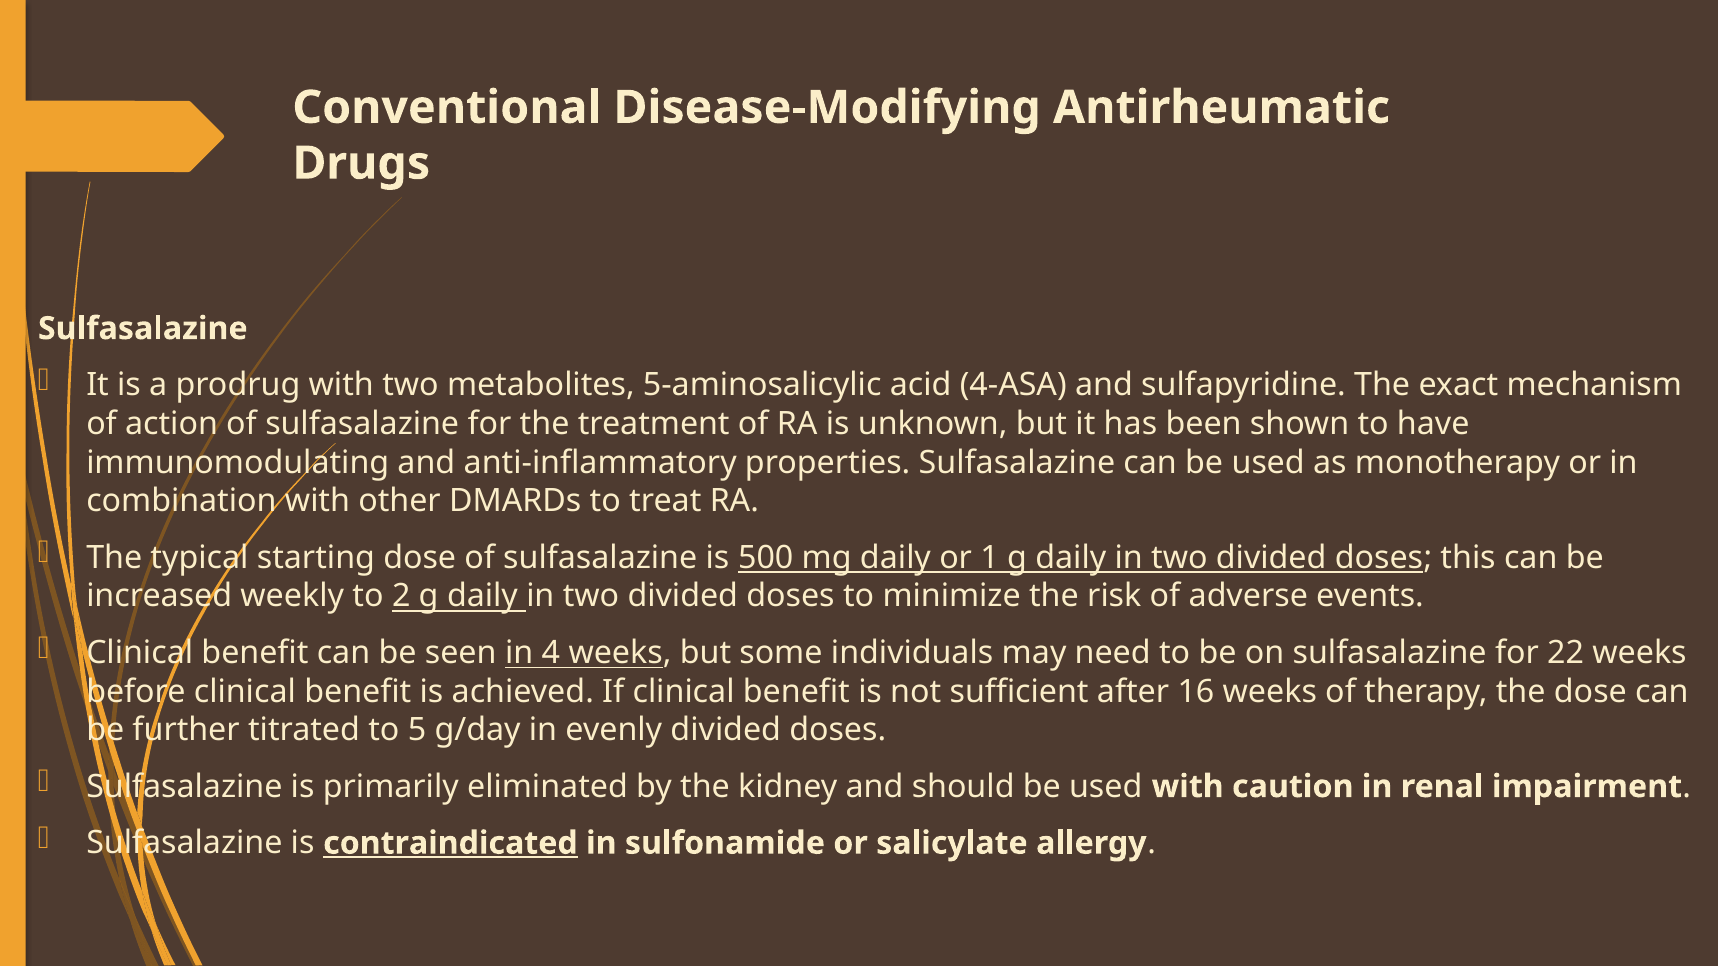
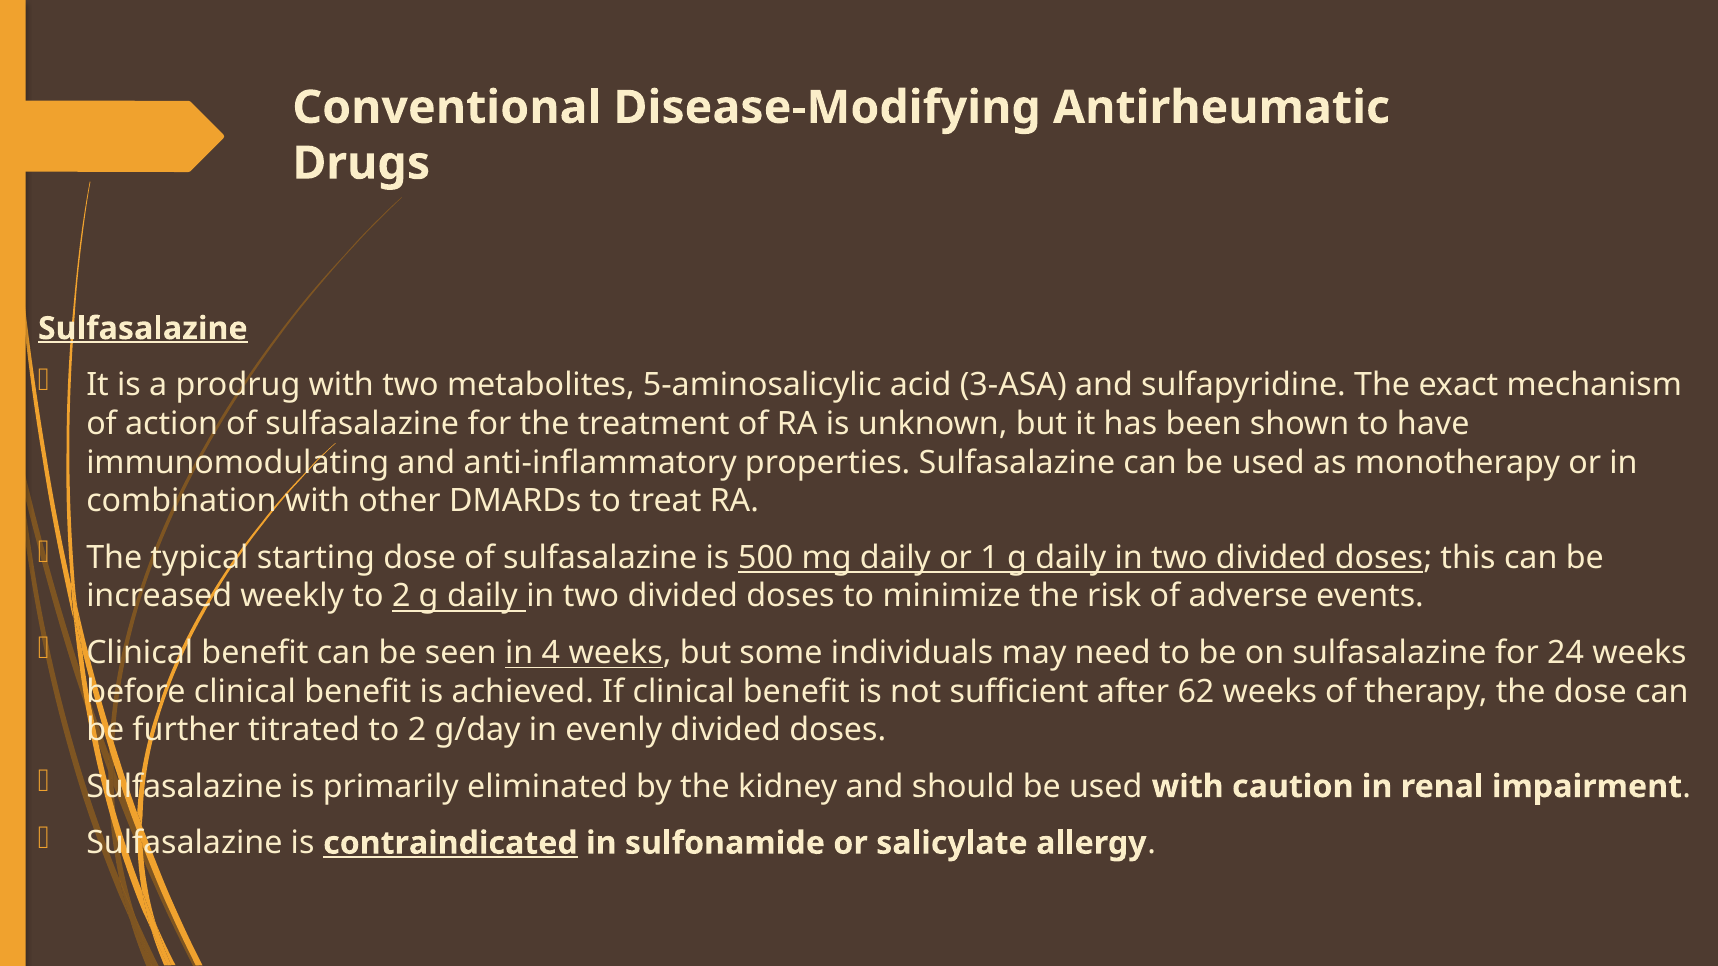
Sulfasalazine at (143, 329) underline: none -> present
4-ASA: 4-ASA -> 3-ASA
22: 22 -> 24
16: 16 -> 62
titrated to 5: 5 -> 2
